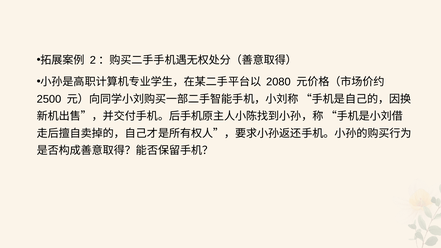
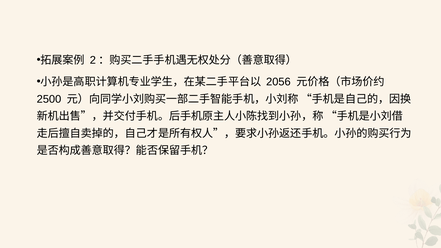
2080: 2080 -> 2056
